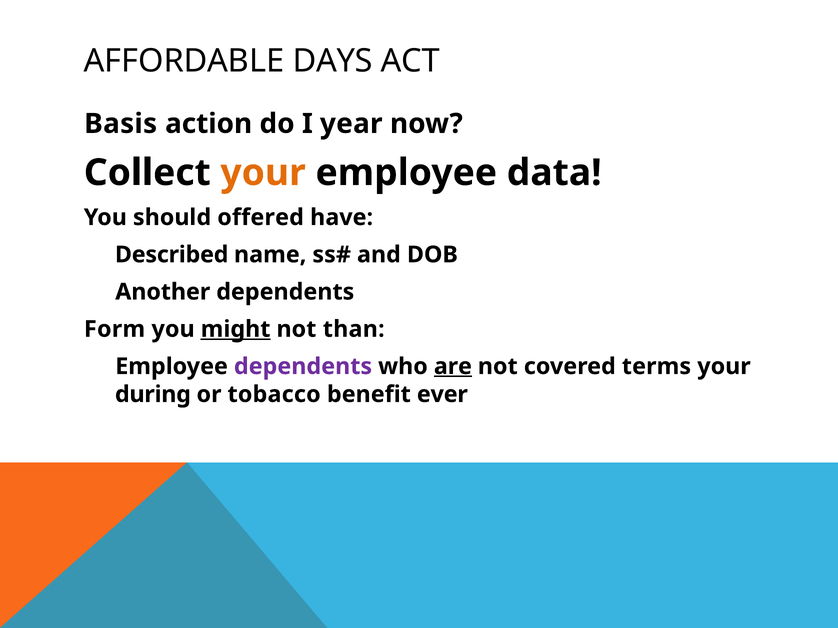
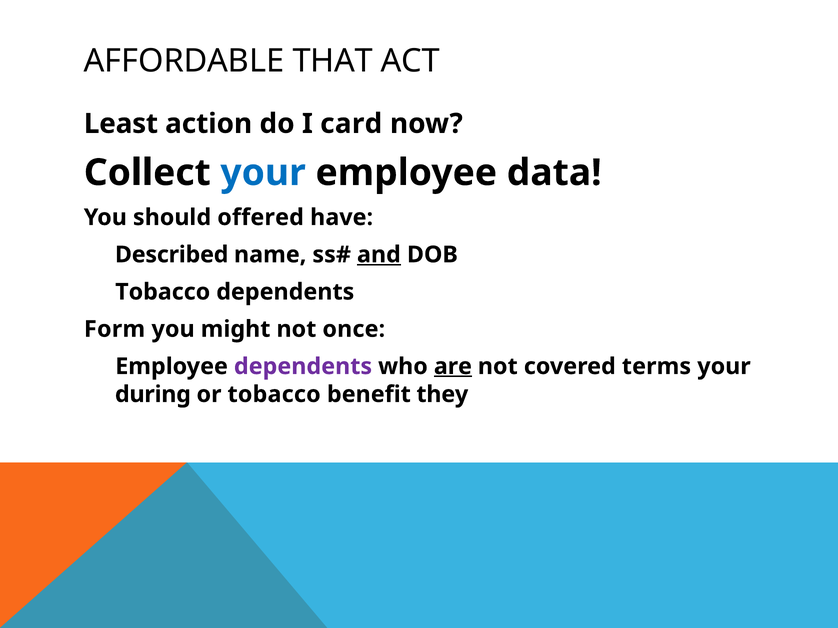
DAYS: DAYS -> THAT
Basis: Basis -> Least
year: year -> card
your at (263, 173) colour: orange -> blue
and underline: none -> present
Another at (163, 292): Another -> Tobacco
might underline: present -> none
than: than -> once
ever: ever -> they
